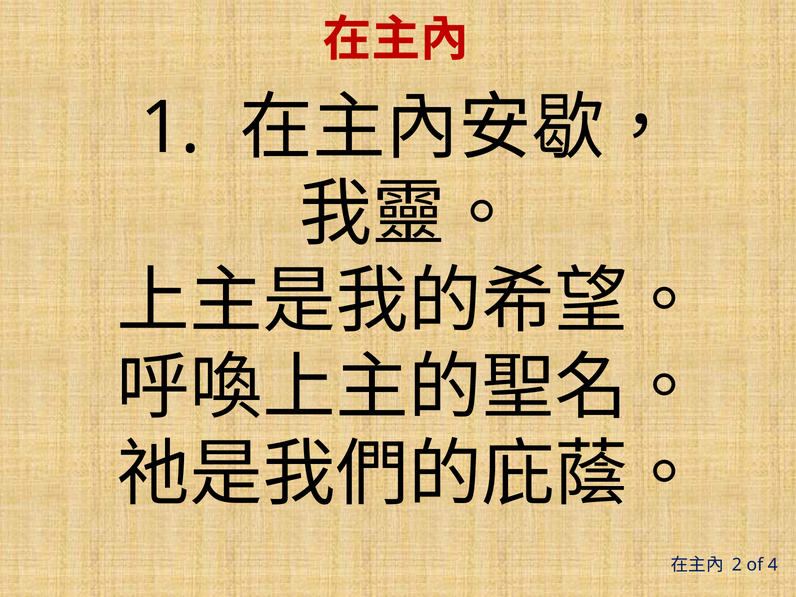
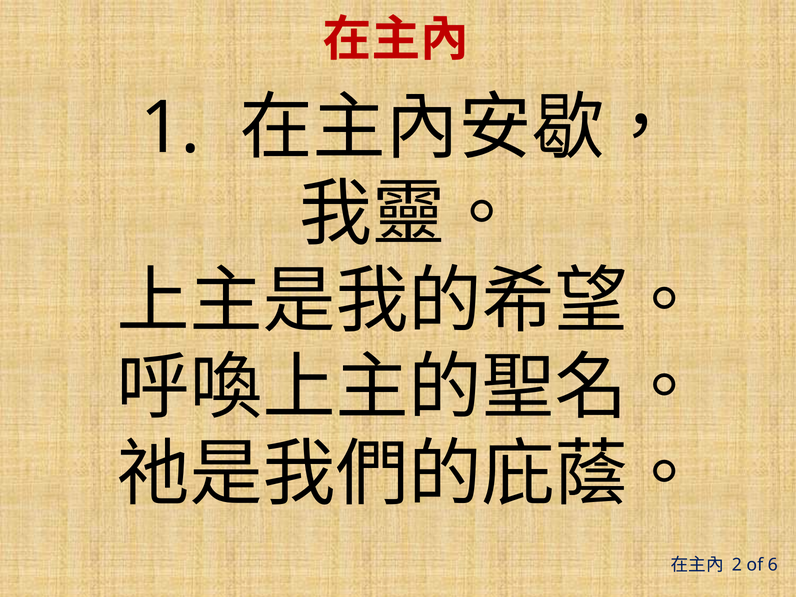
4: 4 -> 6
